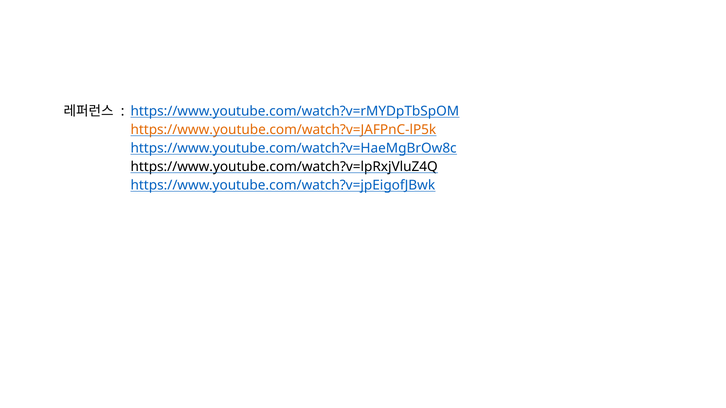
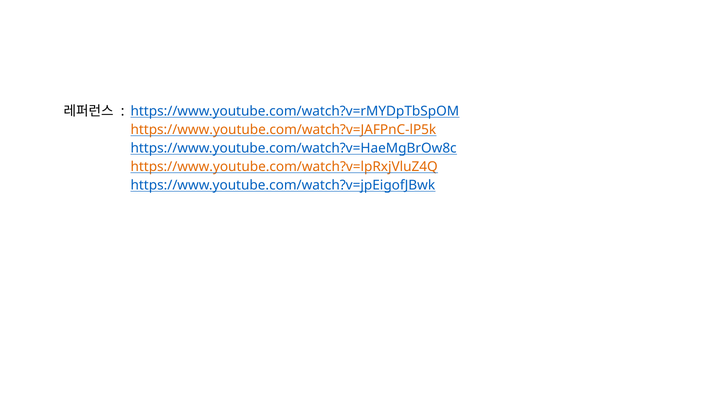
https://www.youtube.com/watch?v=lpRxjVluZ4Q colour: black -> orange
